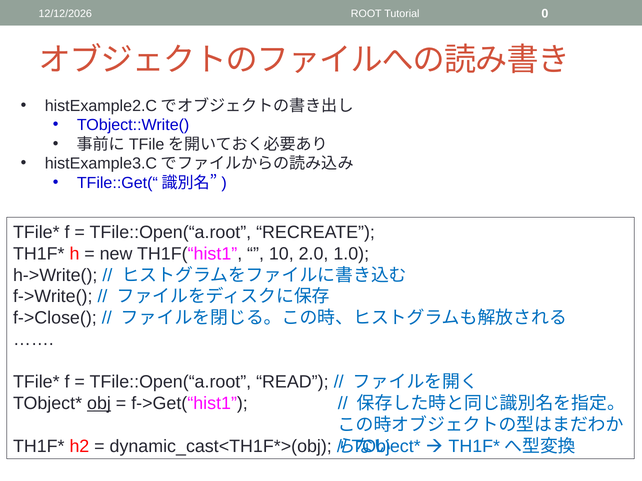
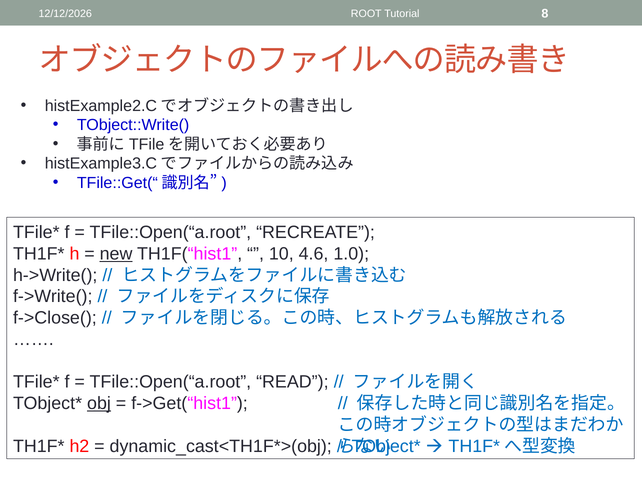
0: 0 -> 8
new underline: none -> present
2.0: 2.0 -> 4.6
